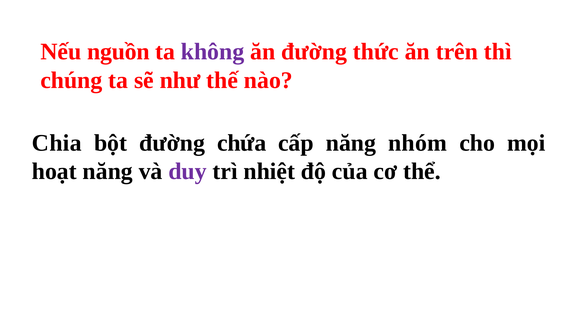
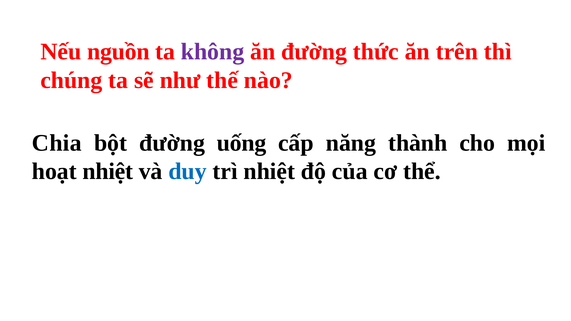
chứa: chứa -> uống
nhóm: nhóm -> thành
hoạt năng: năng -> nhiệt
duy colour: purple -> blue
